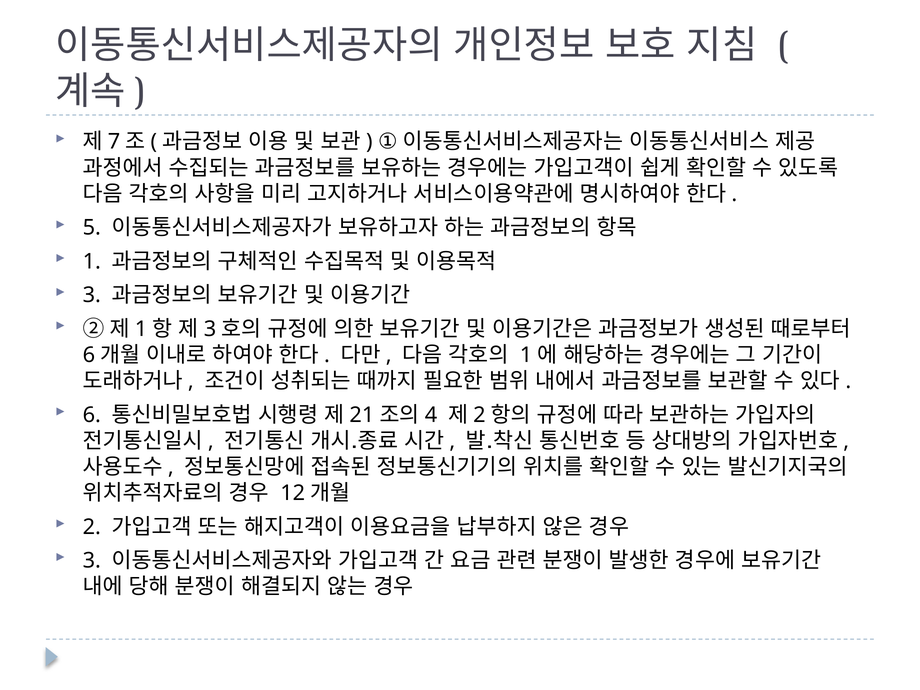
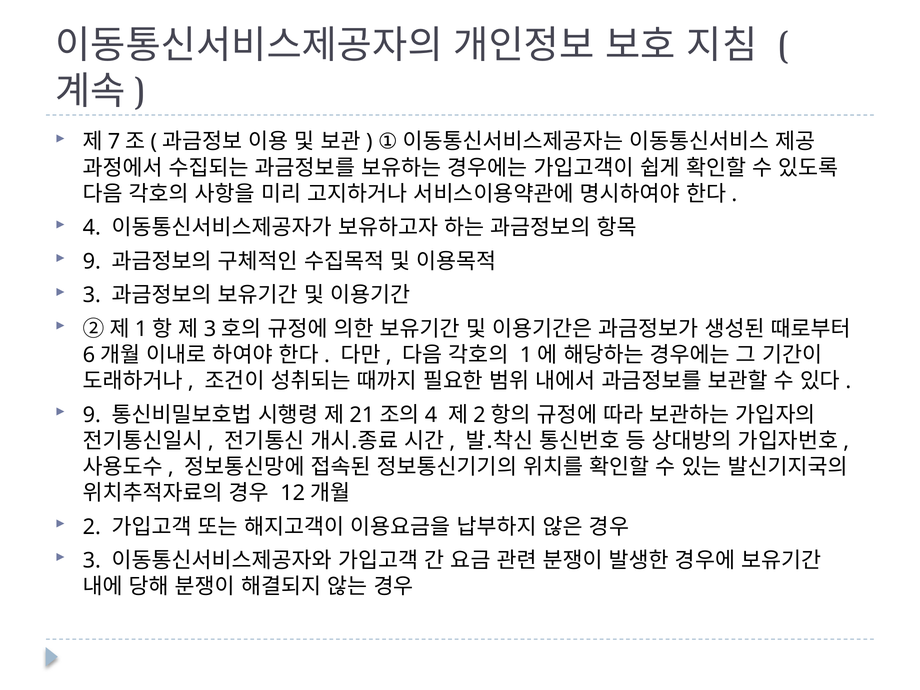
5: 5 -> 4
1 at (92, 261): 1 -> 9
6 at (92, 415): 6 -> 9
